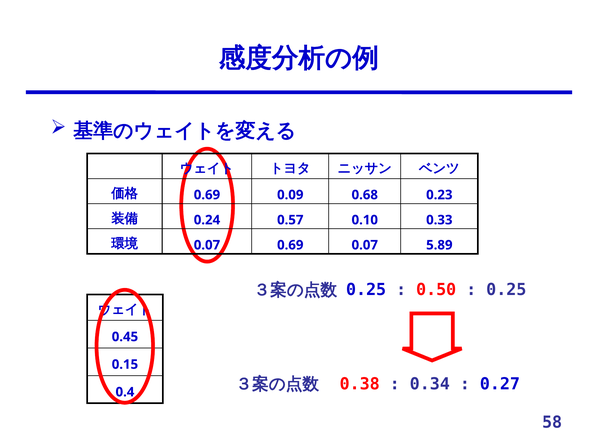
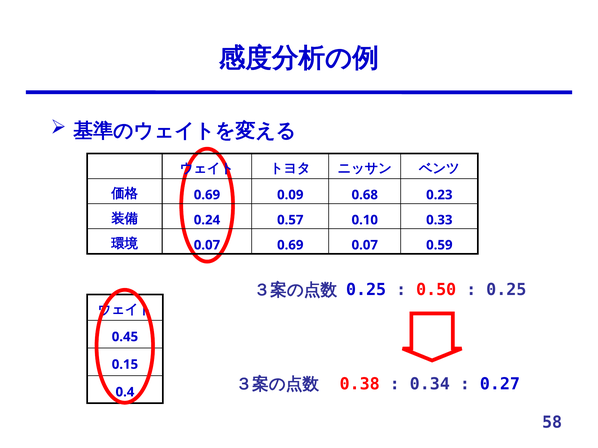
5.89: 5.89 -> 0.59
